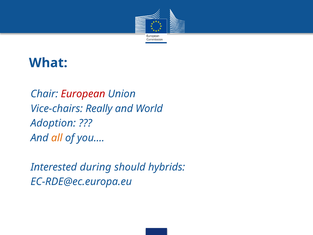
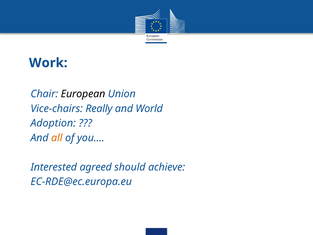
What: What -> Work
European colour: red -> black
during: during -> agreed
hybrids: hybrids -> achieve
